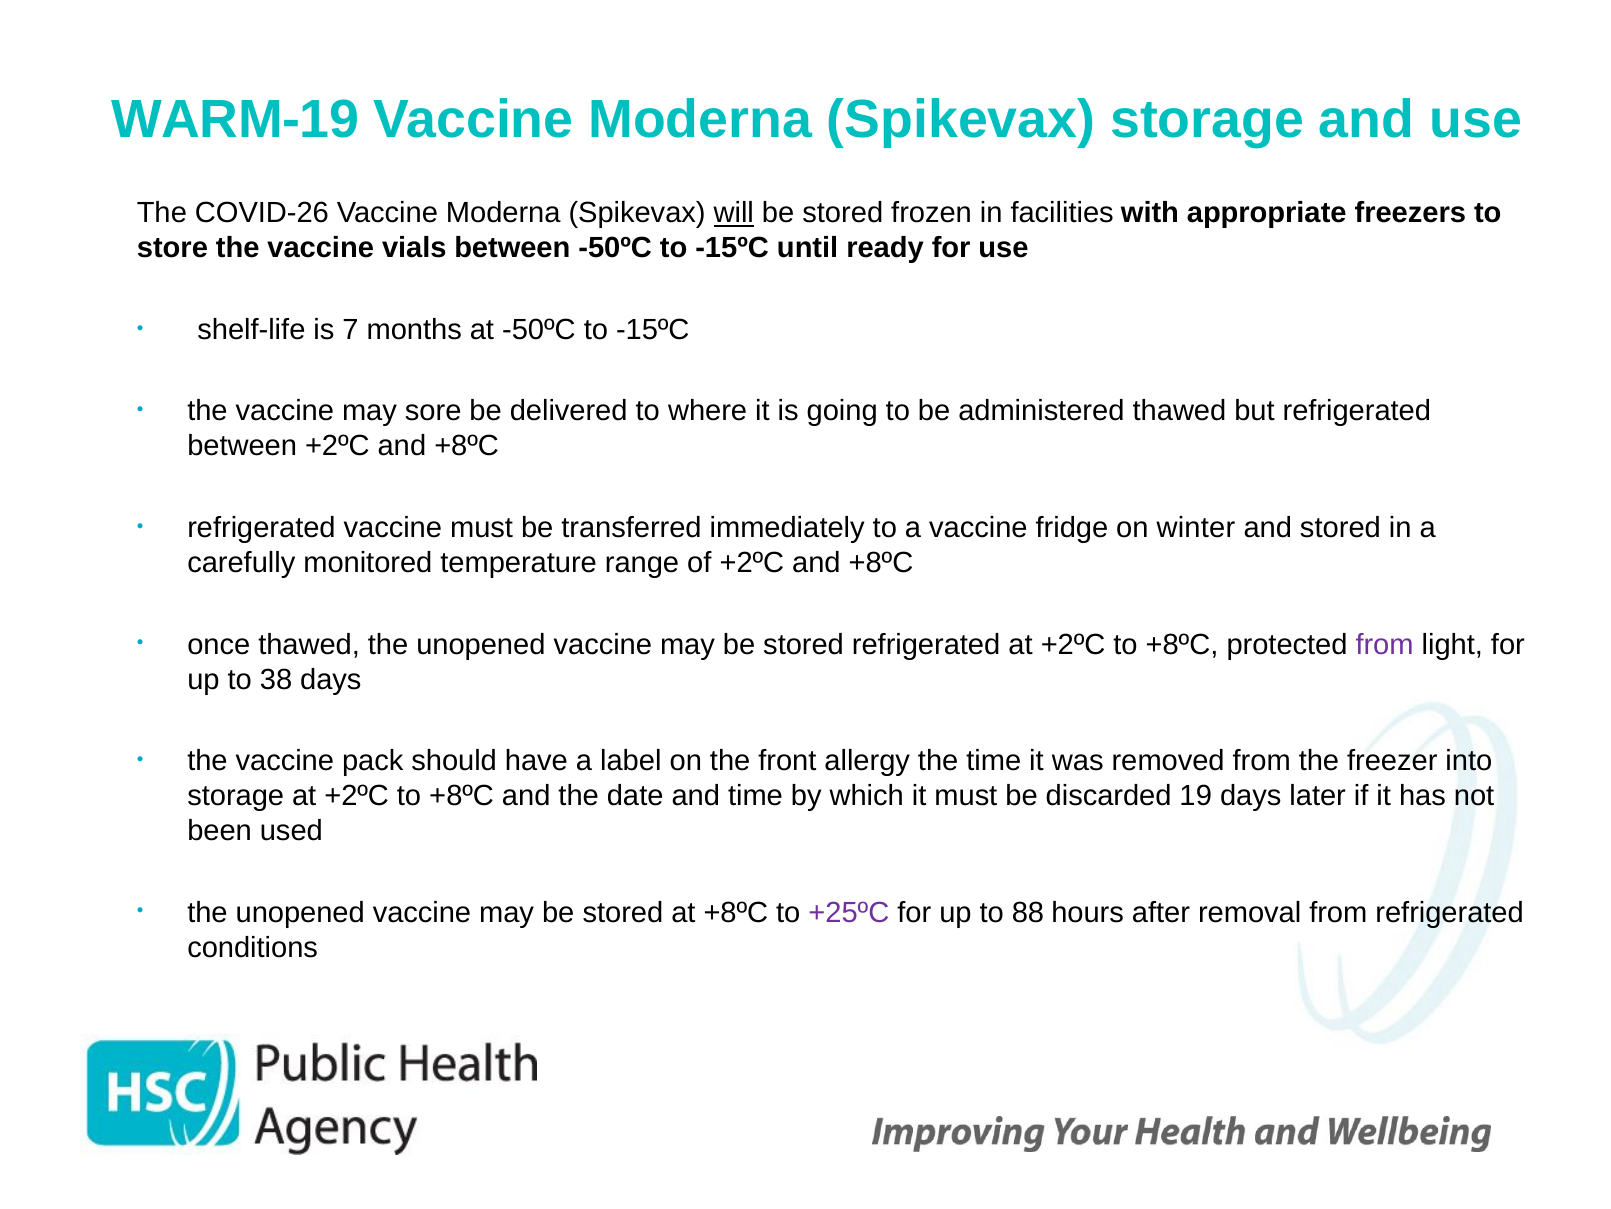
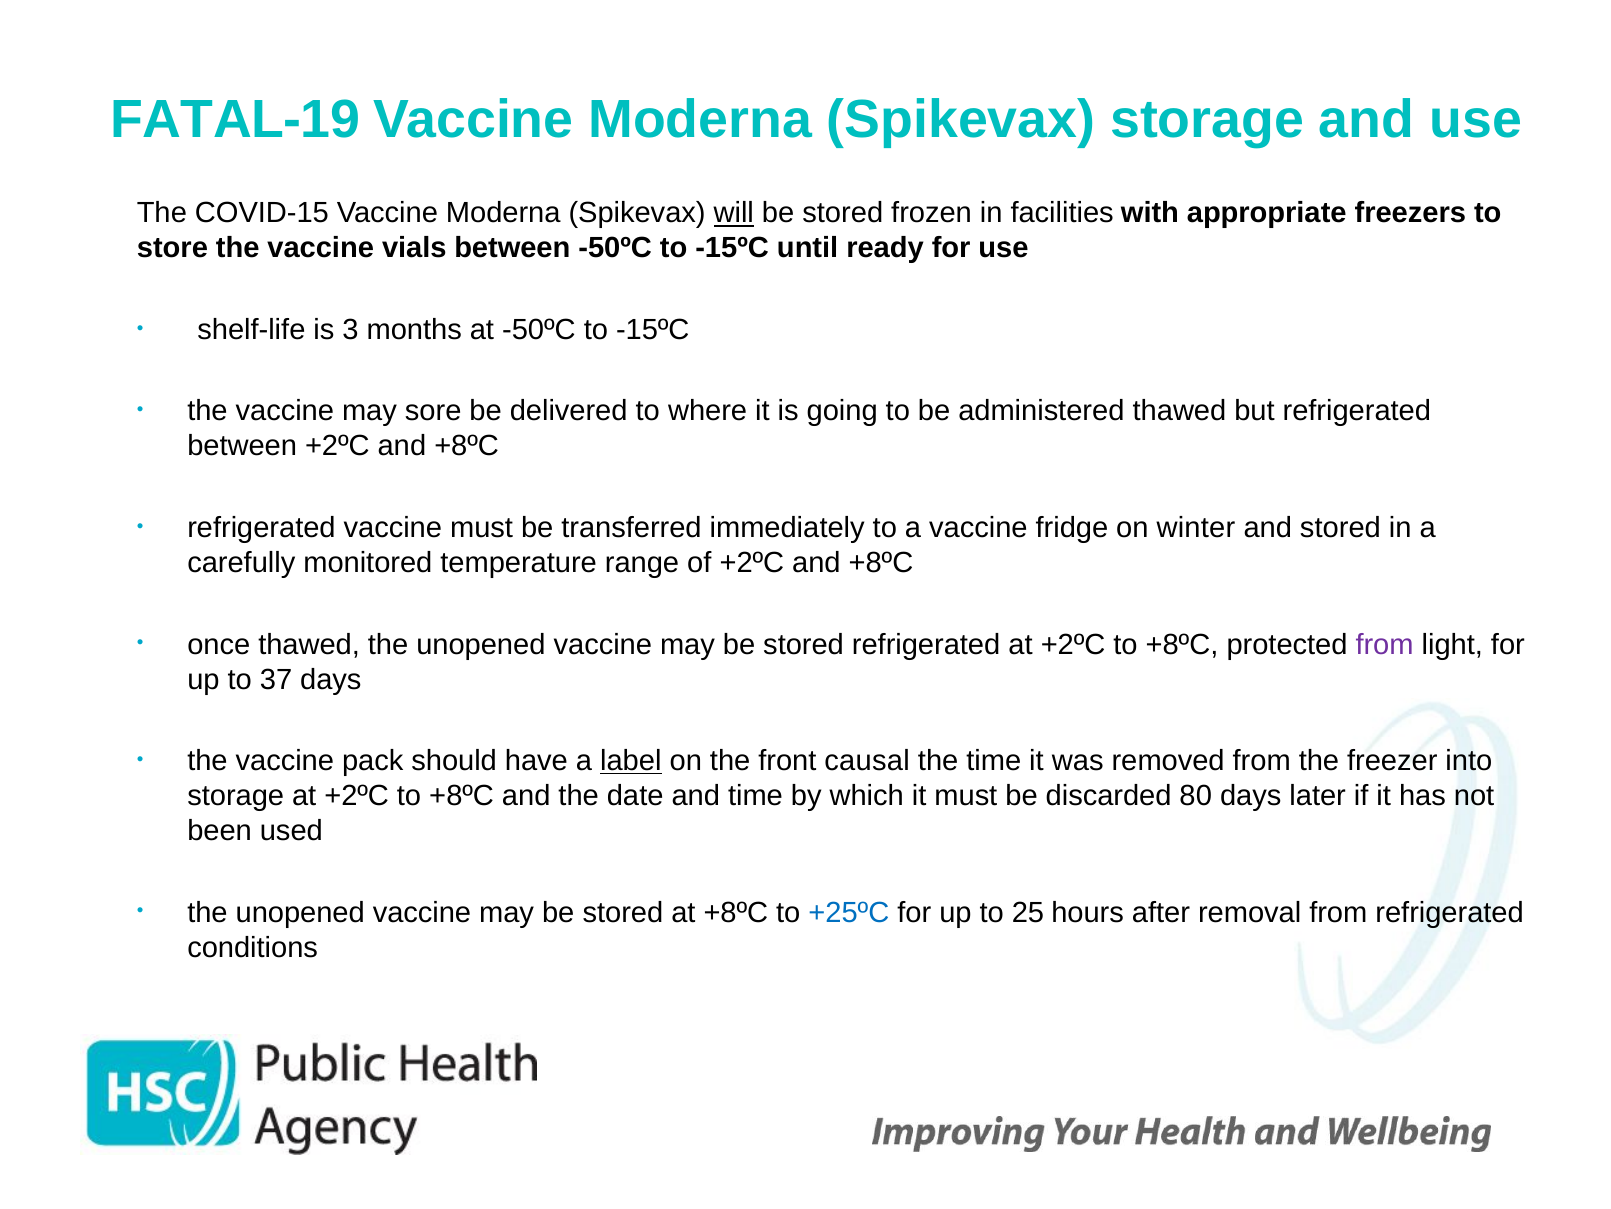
WARM-19: WARM-19 -> FATAL-19
COVID-26: COVID-26 -> COVID-15
7: 7 -> 3
38: 38 -> 37
label underline: none -> present
allergy: allergy -> causal
19: 19 -> 80
+25ºC colour: purple -> blue
88: 88 -> 25
